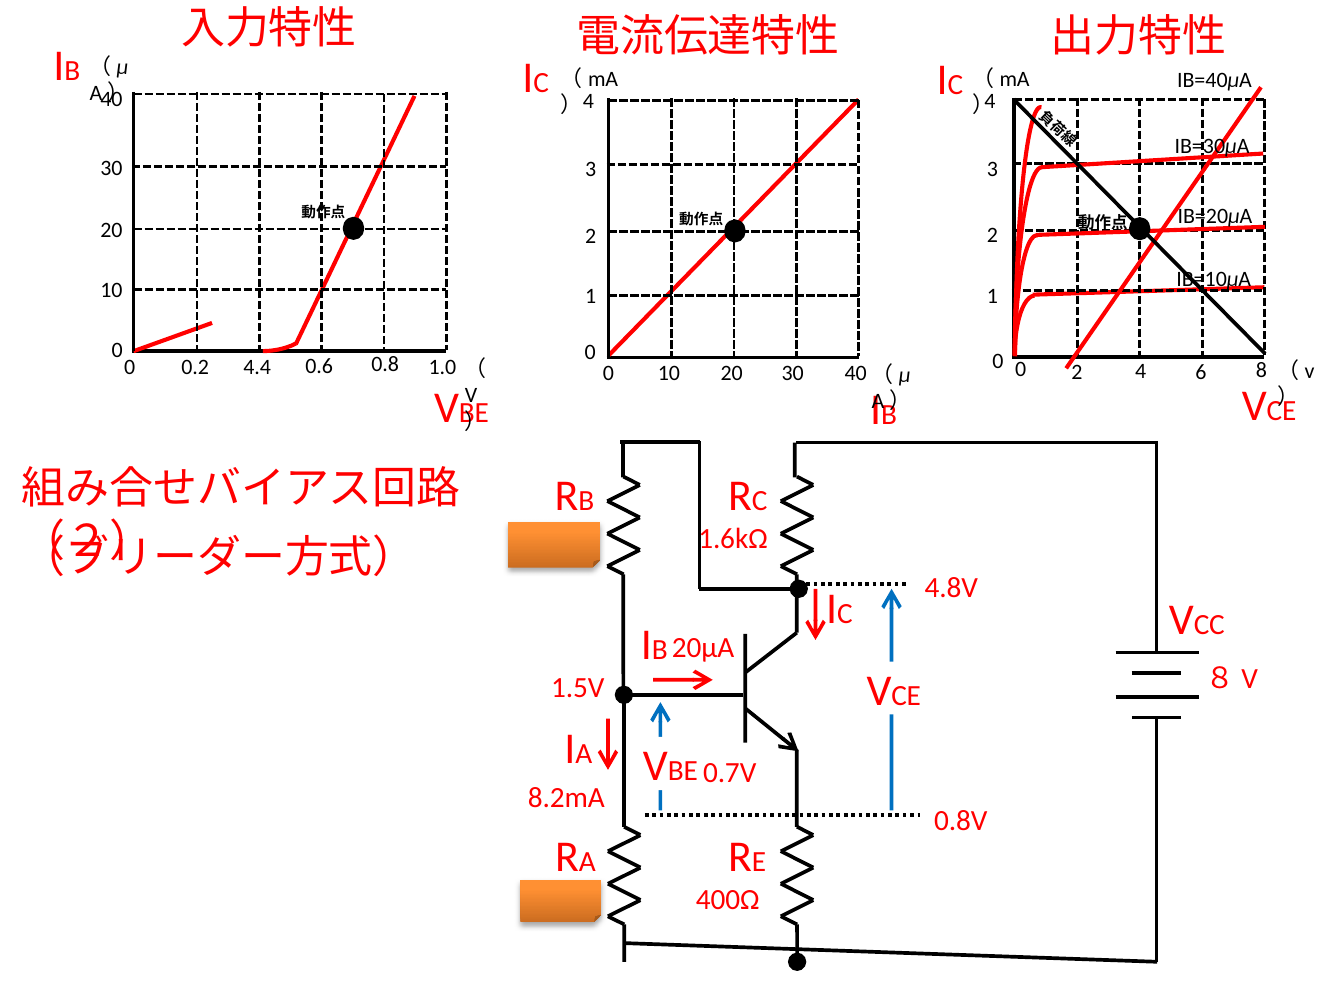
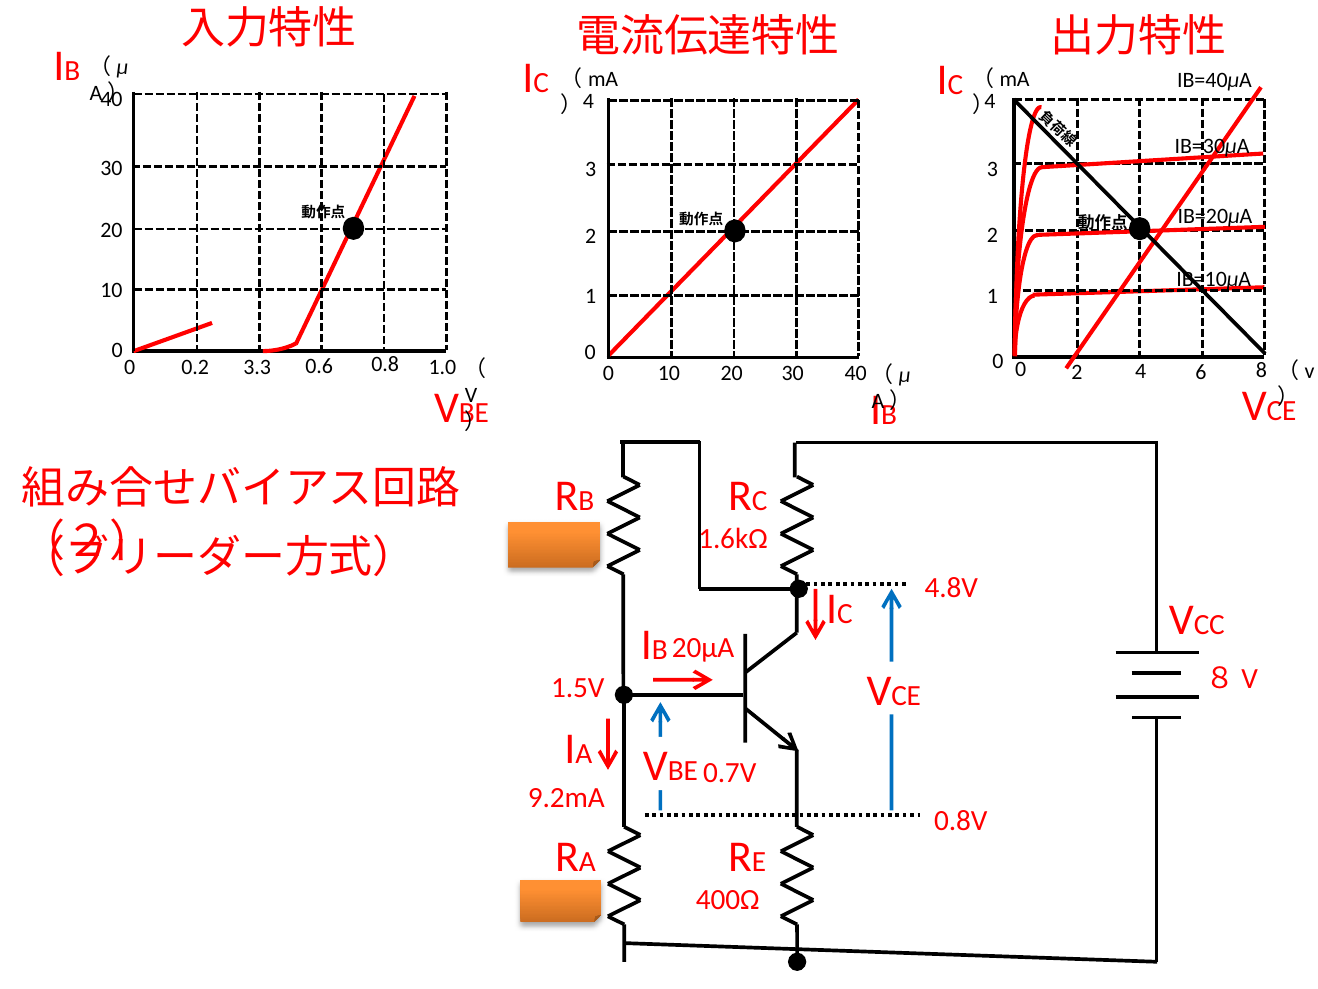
4.4: 4.4 -> 3.3
8.2mA: 8.2mA -> 9.2mA
